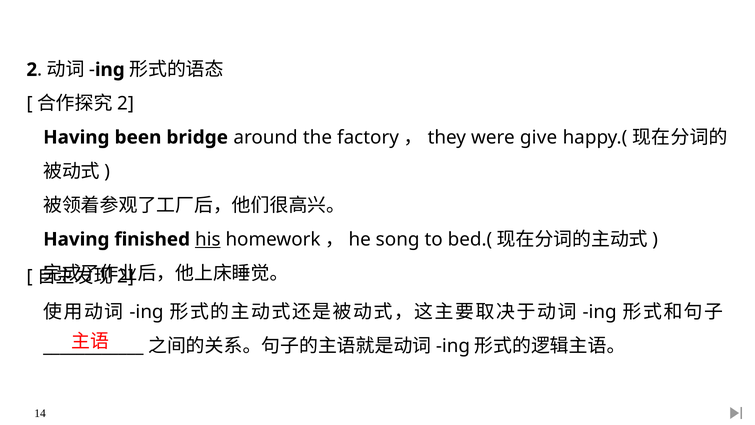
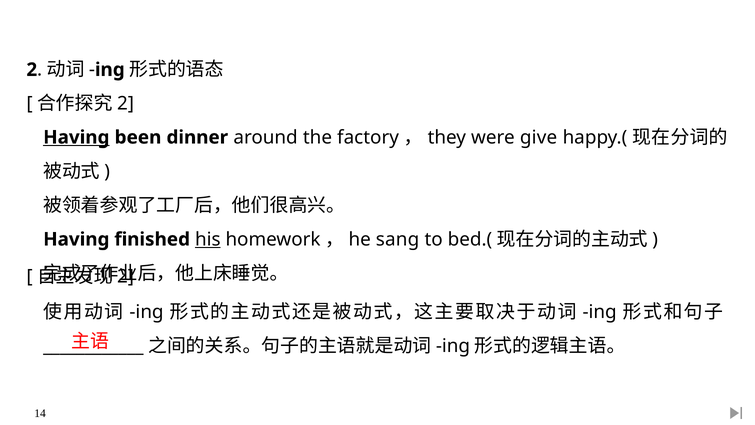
Having at (76, 137) underline: none -> present
bridge: bridge -> dinner
song: song -> sang
